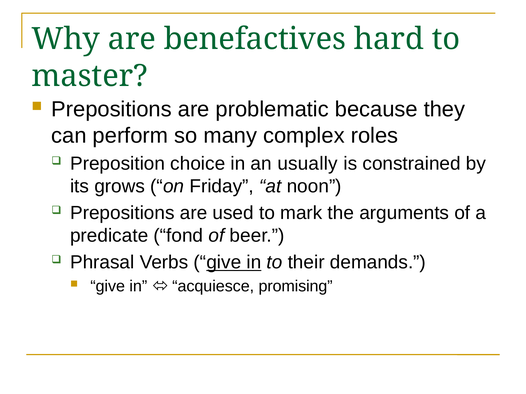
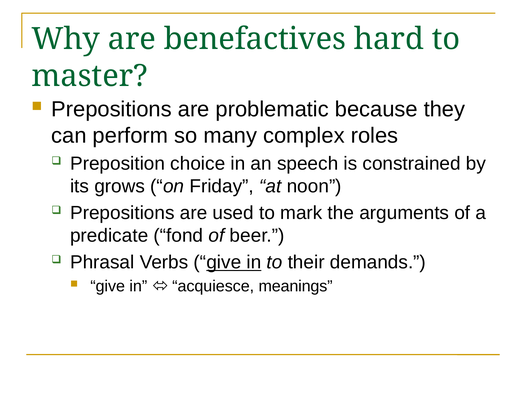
usually: usually -> speech
promising: promising -> meanings
